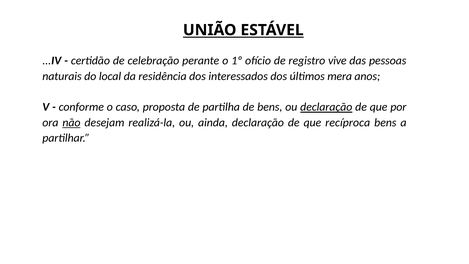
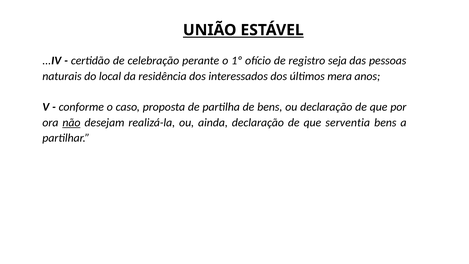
vive: vive -> seja
declaração at (326, 107) underline: present -> none
recíproca: recíproca -> serventia
